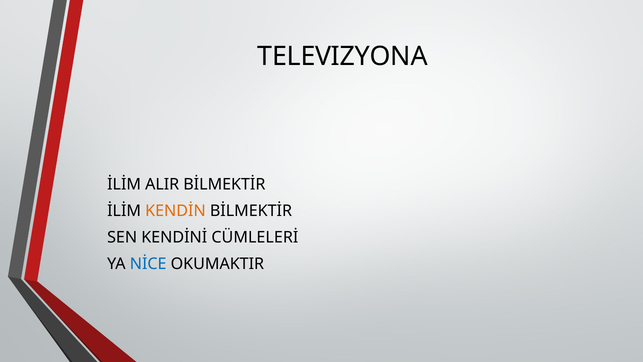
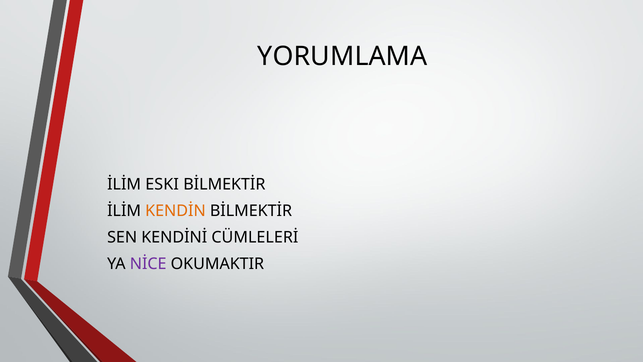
TELEVIZYONA: TELEVIZYONA -> YORUMLAMA
ALIR: ALIR -> ESKI
NİCE colour: blue -> purple
